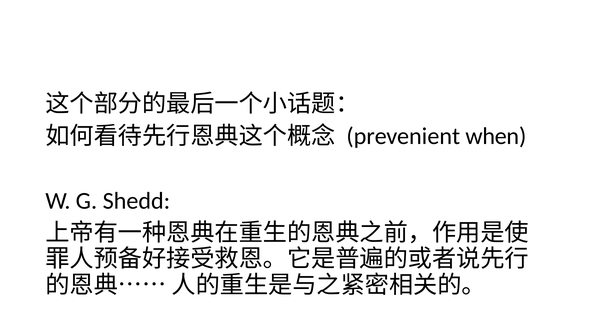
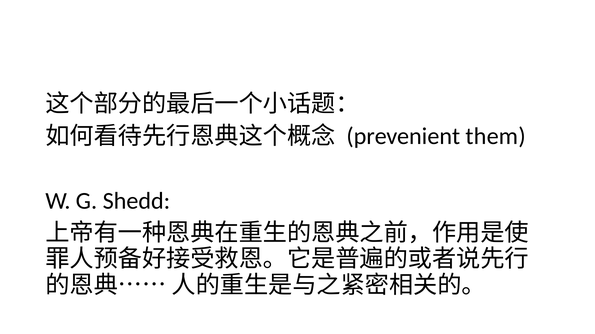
when: when -> them
